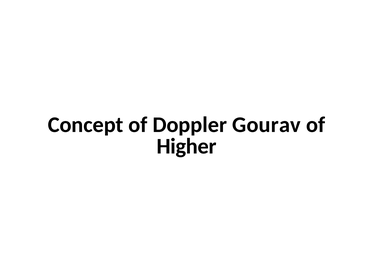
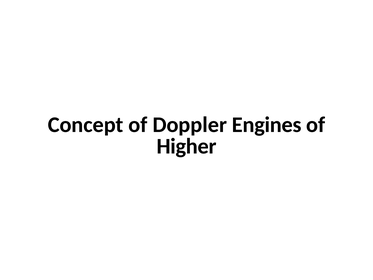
Gourav: Gourav -> Engines
